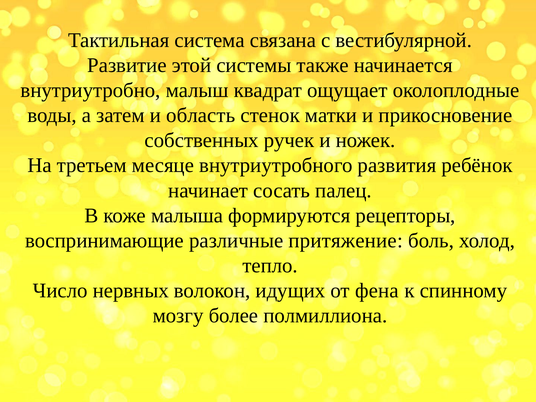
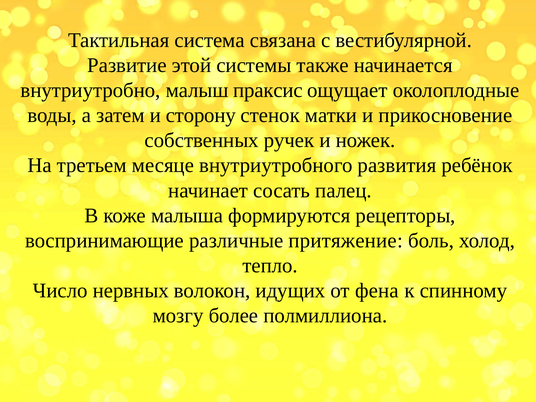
квадрат: квадрат -> праксис
область: область -> сторону
